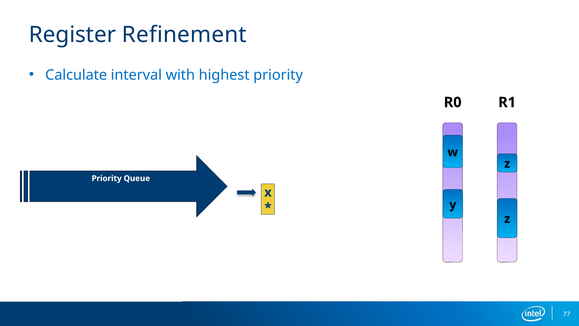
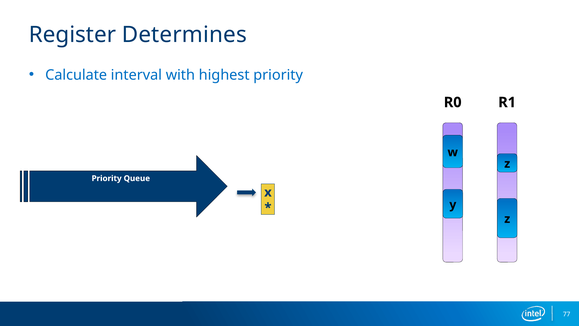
Refinement: Refinement -> Determines
